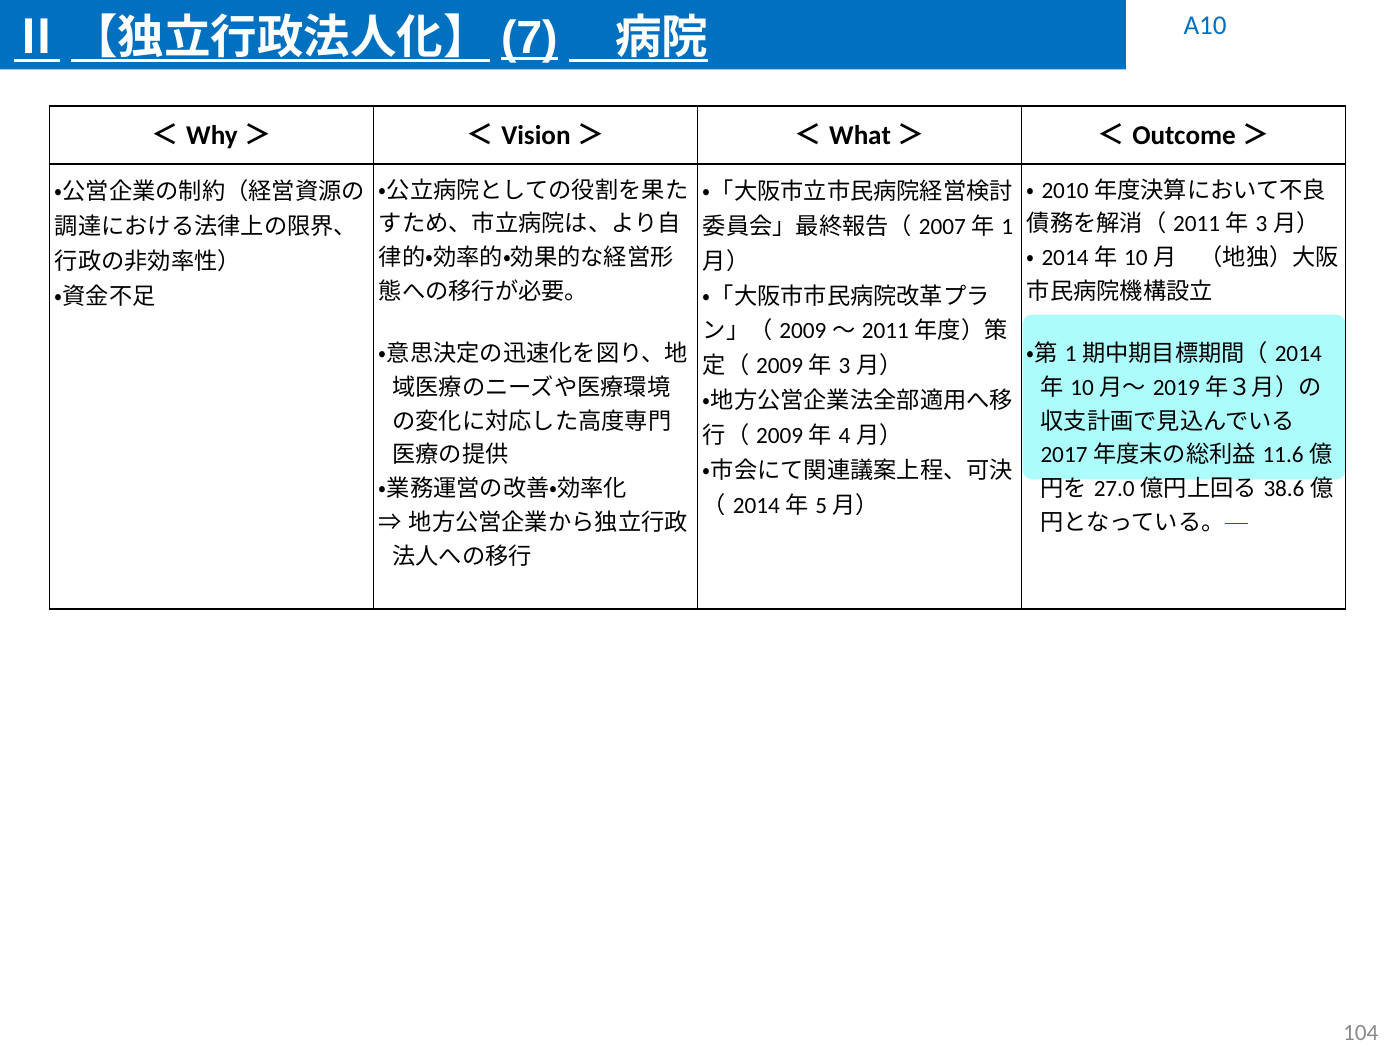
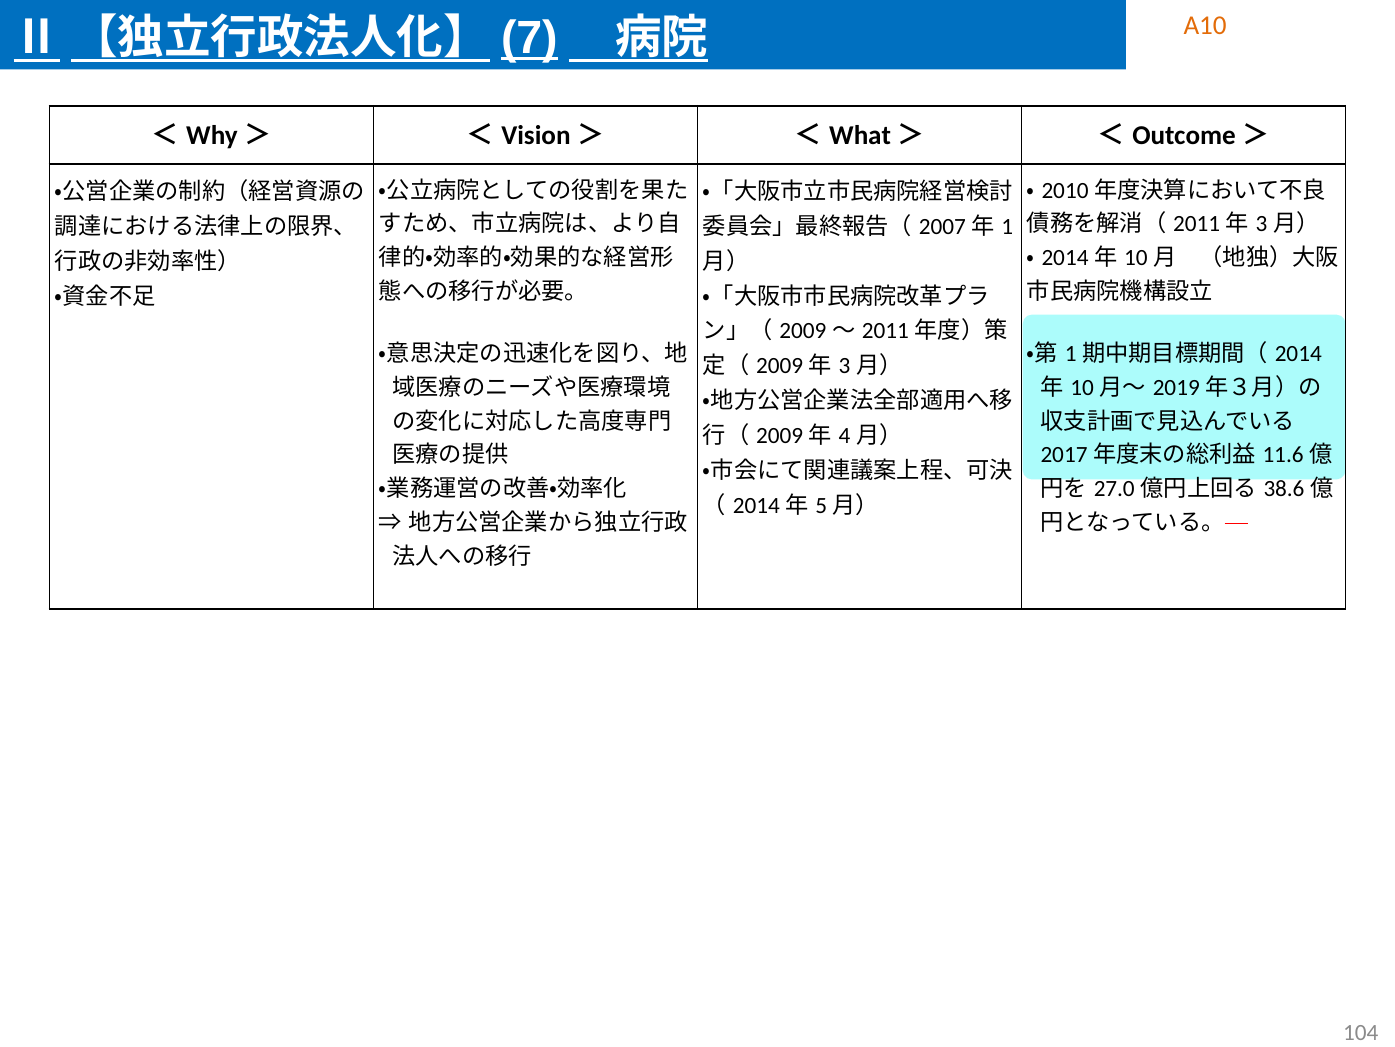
A10 colour: blue -> orange
